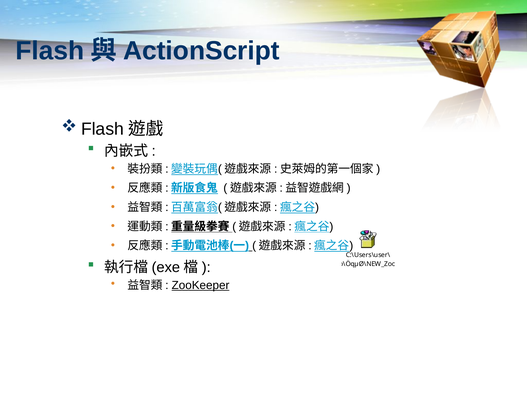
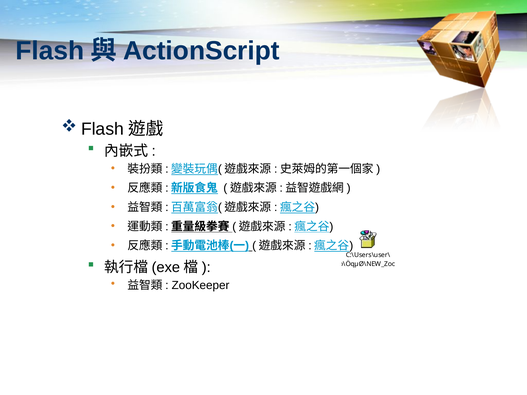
ZooKeeper underline: present -> none
